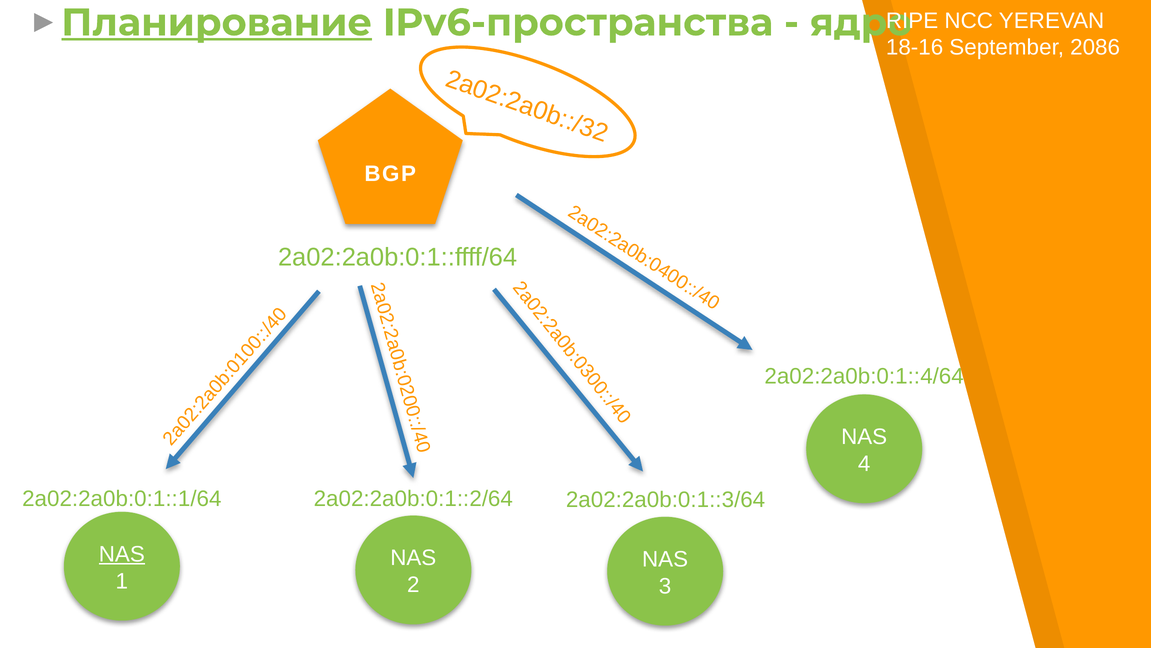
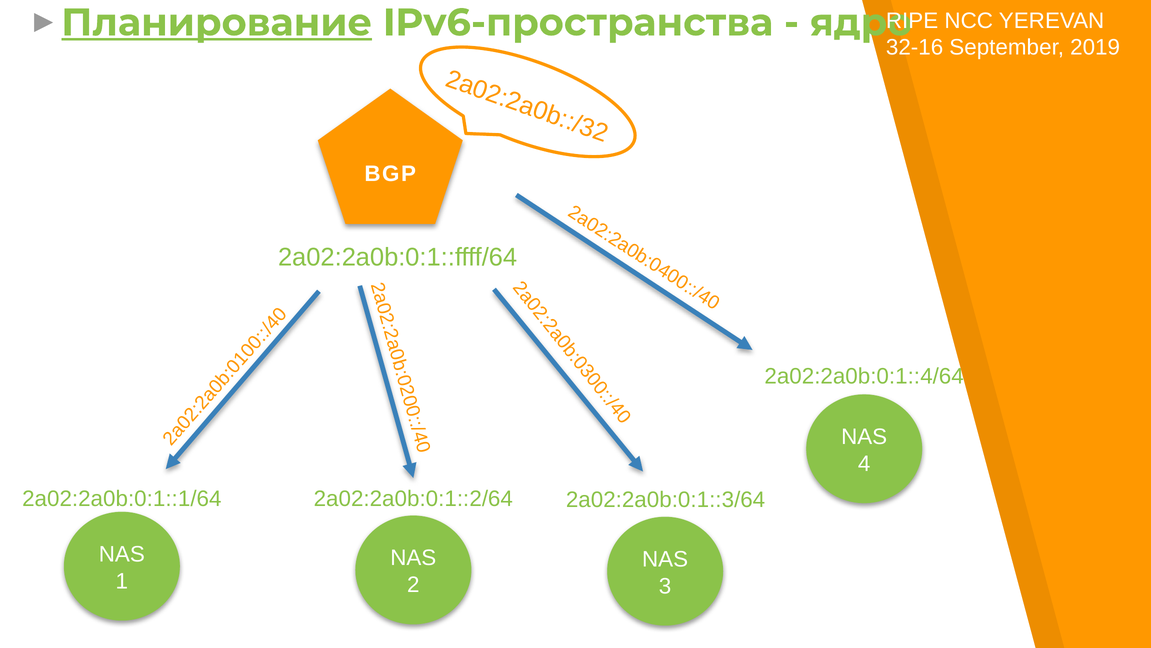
18-16: 18-16 -> 32-16
2086: 2086 -> 2019
NAS at (122, 554) underline: present -> none
